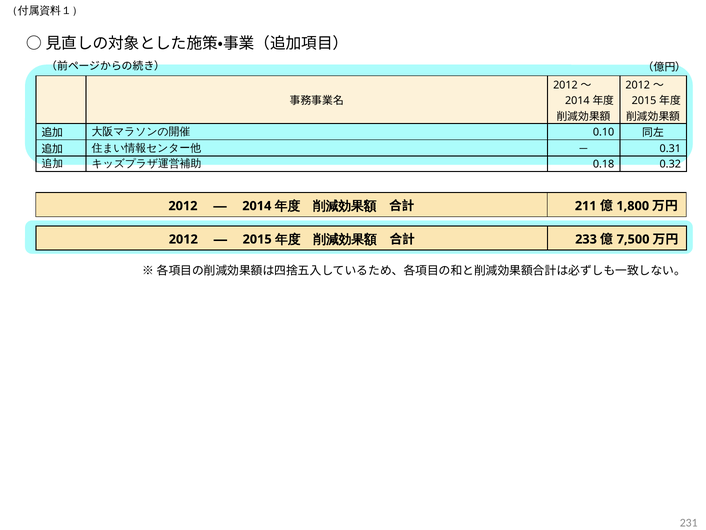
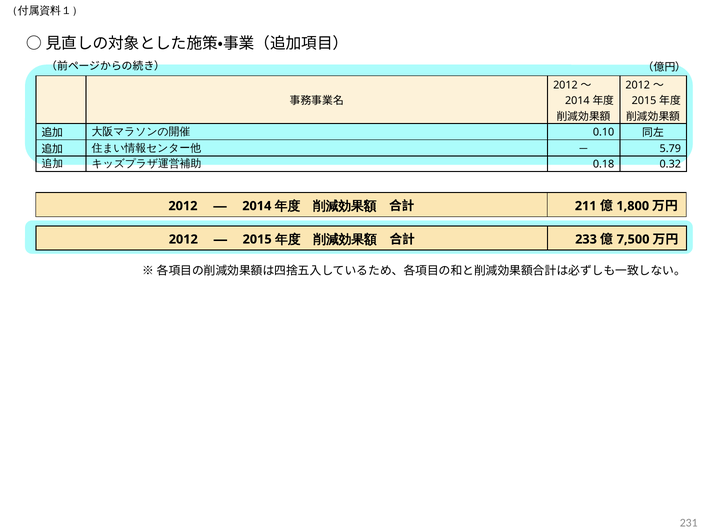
0.31: 0.31 -> 5.79
